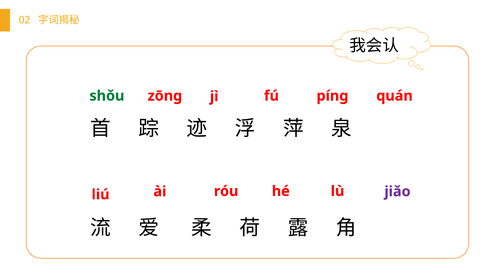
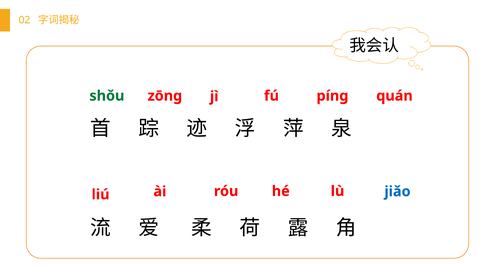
jiǎo colour: purple -> blue
